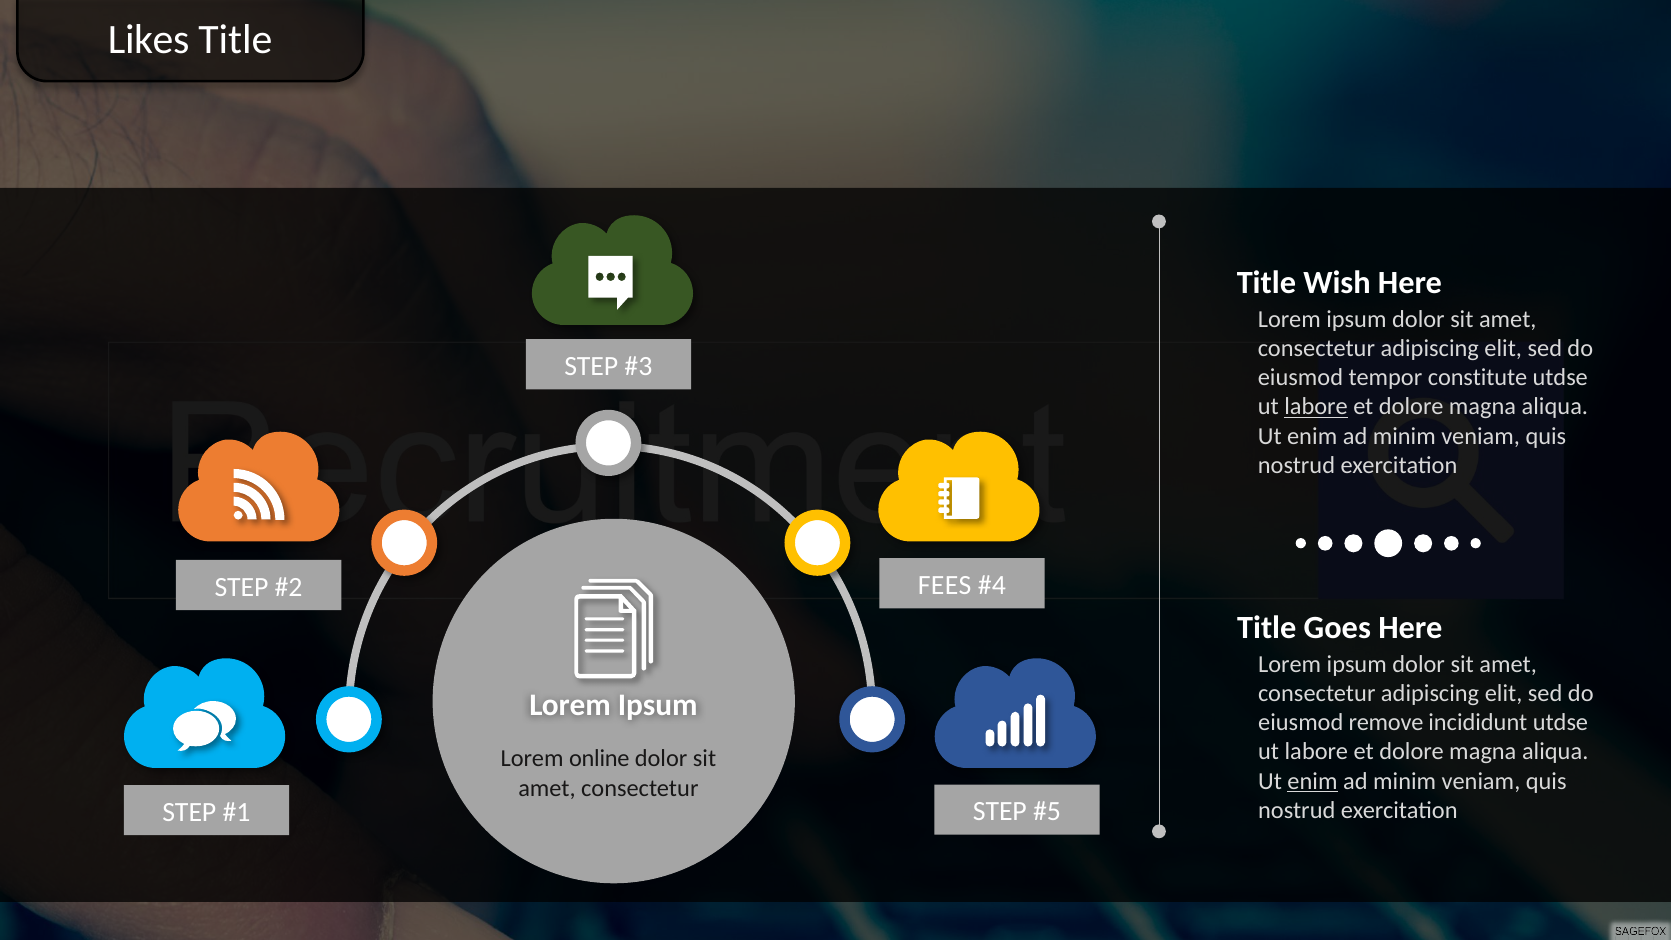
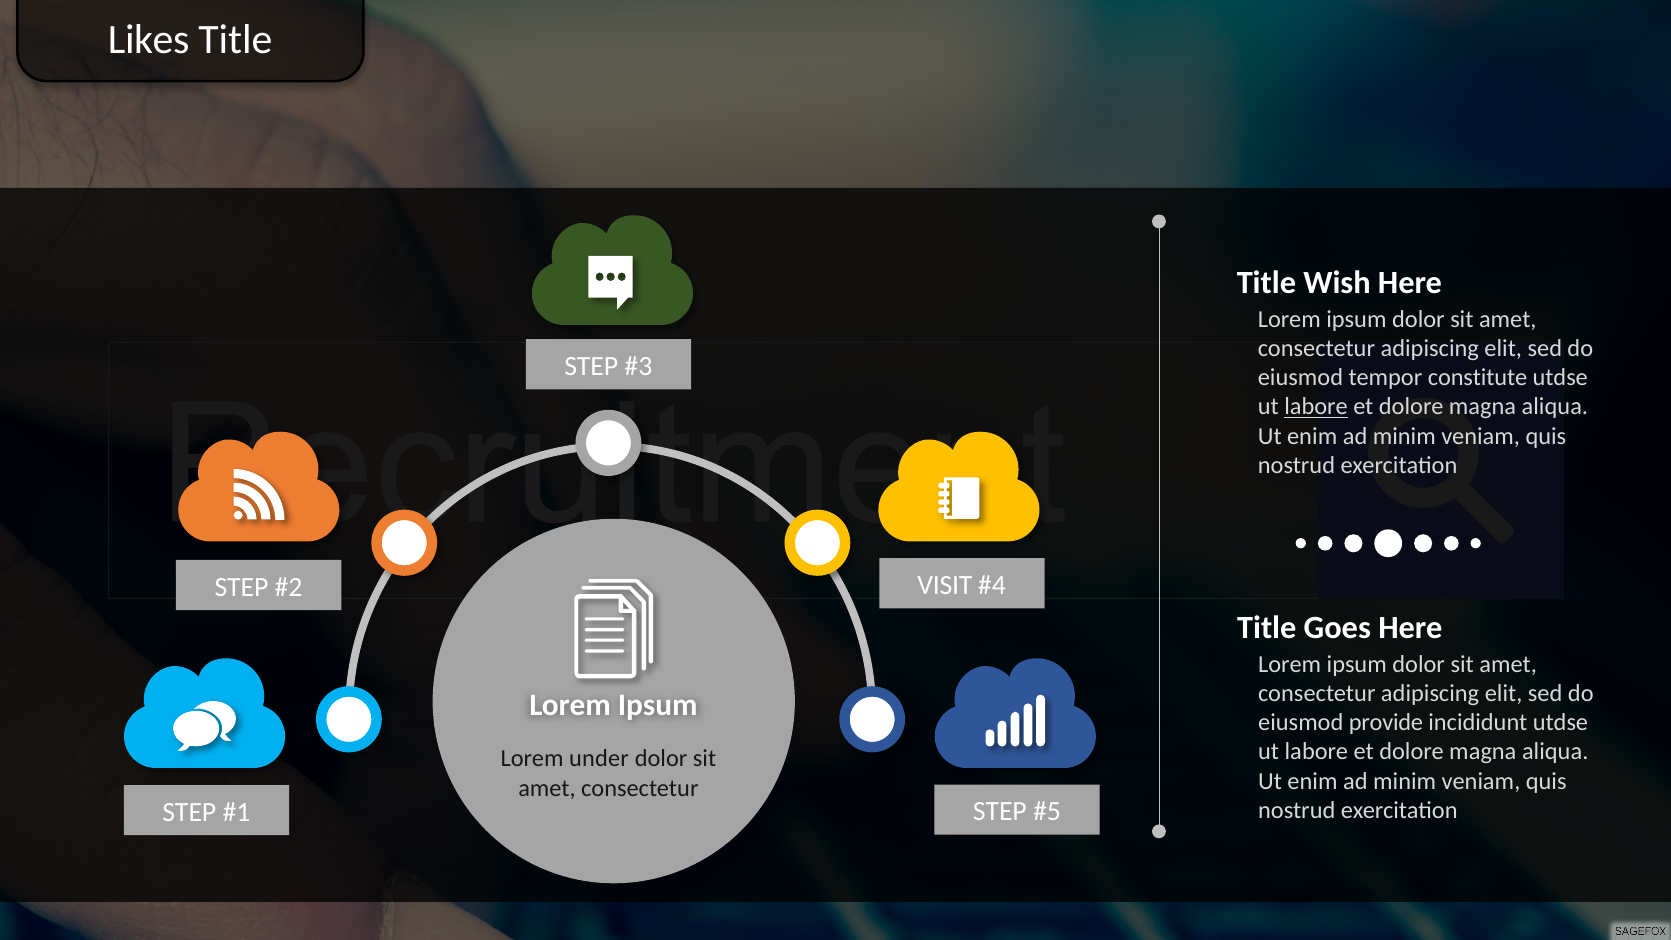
FEES: FEES -> VISIT
remove: remove -> provide
online: online -> under
enim at (1313, 781) underline: present -> none
